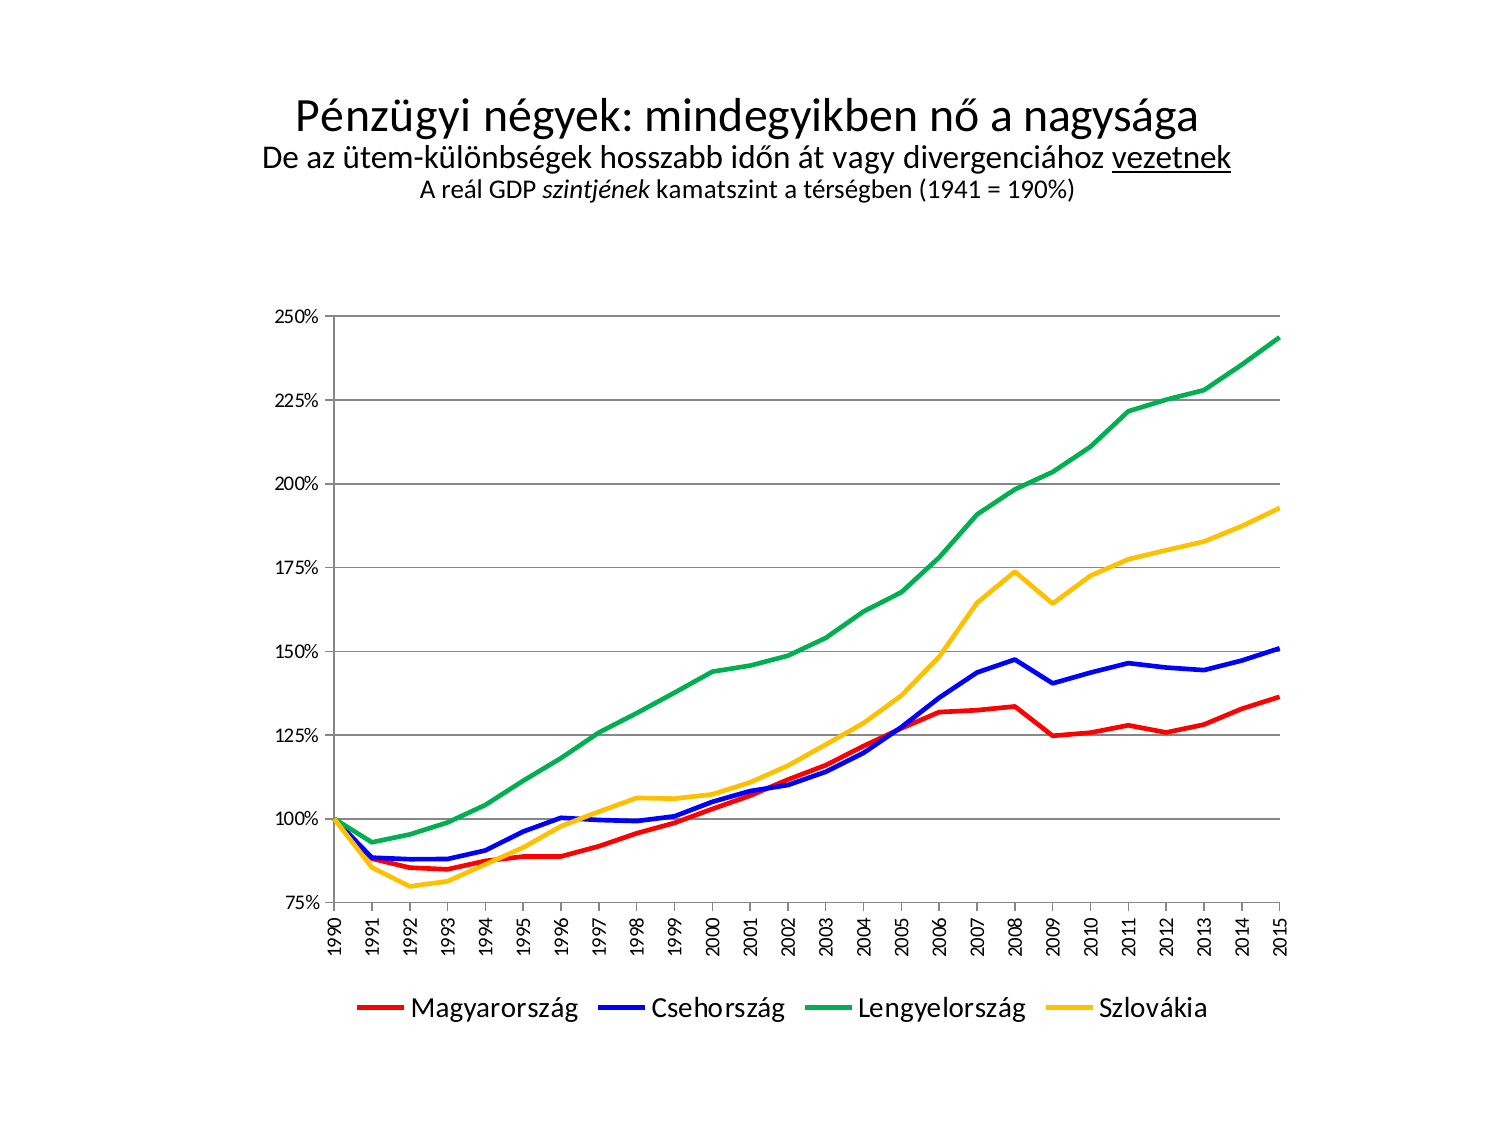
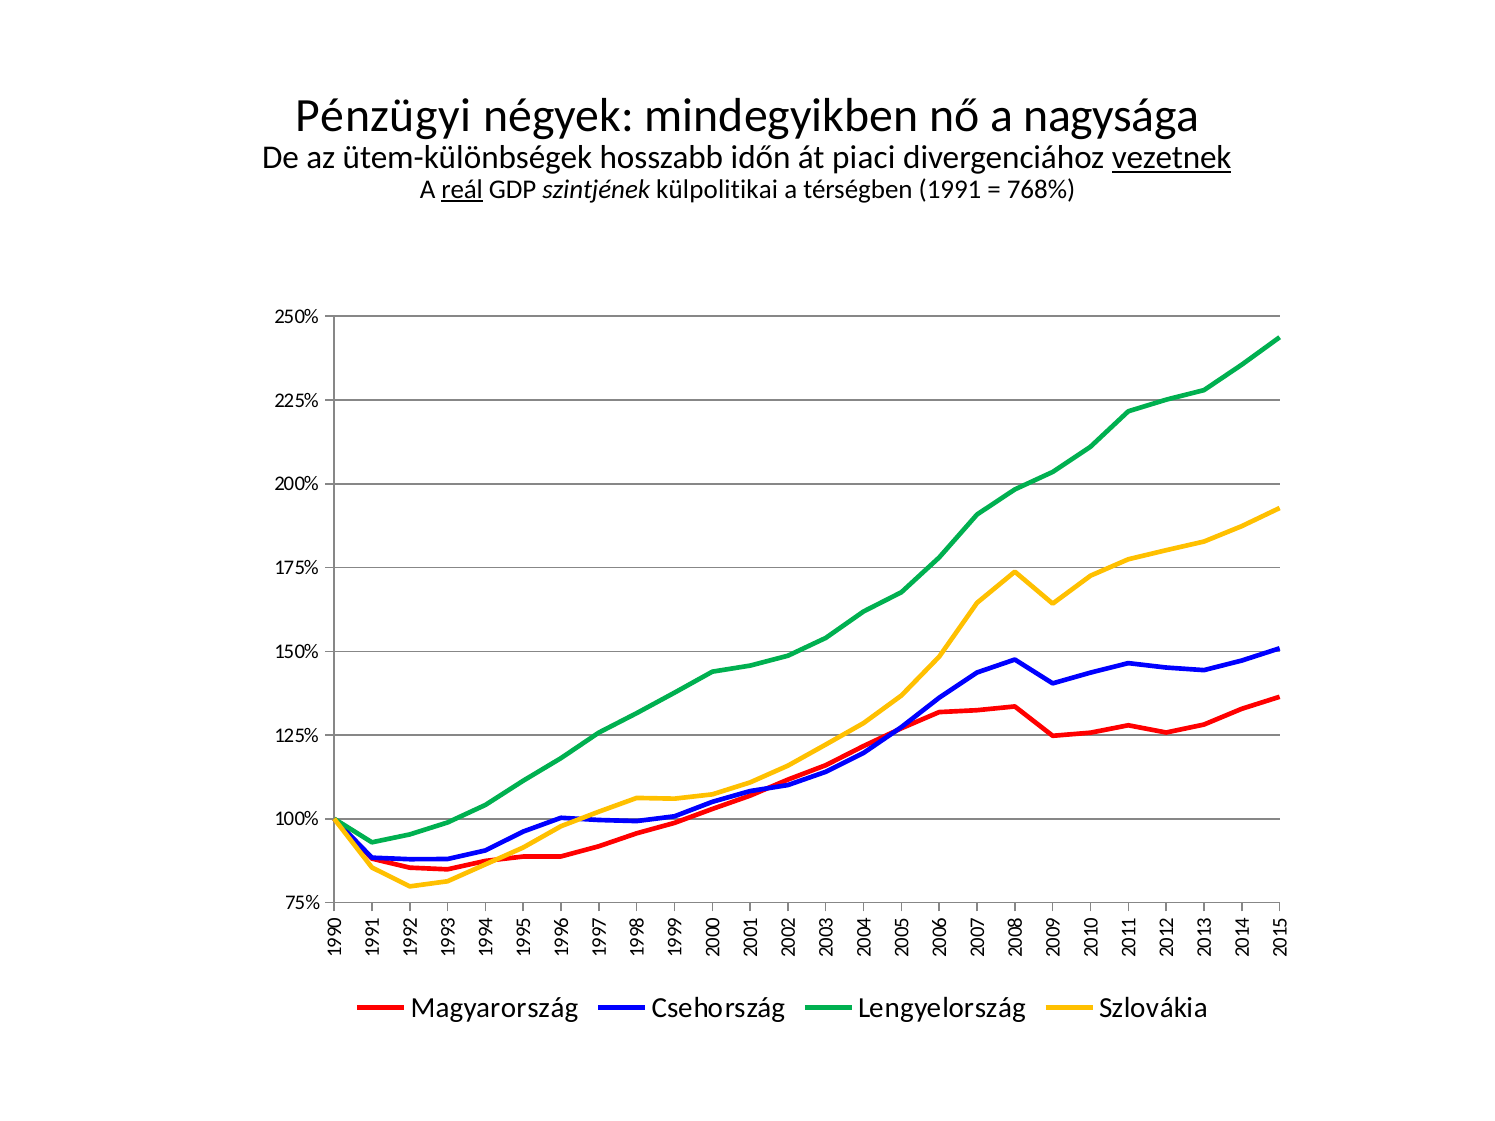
vagy: vagy -> piaci
reál underline: none -> present
kamatszint: kamatszint -> külpolitikai
1941: 1941 -> 1991
190%: 190% -> 768%
